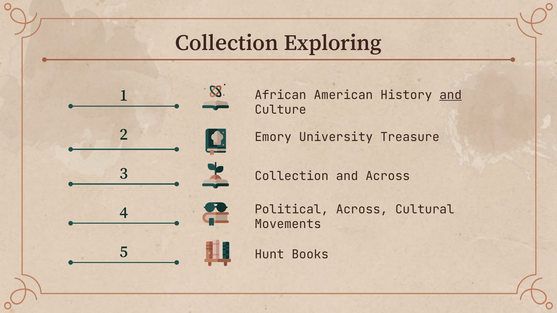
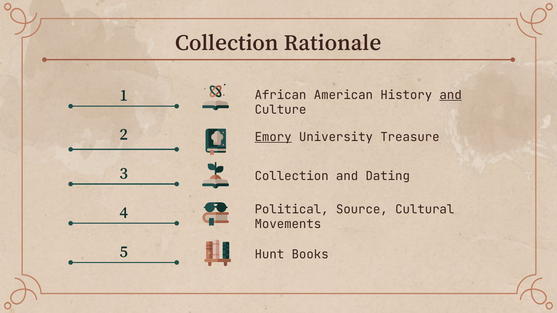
Exploring: Exploring -> Rationale
Emory underline: none -> present
and Across: Across -> Dating
Political Across: Across -> Source
